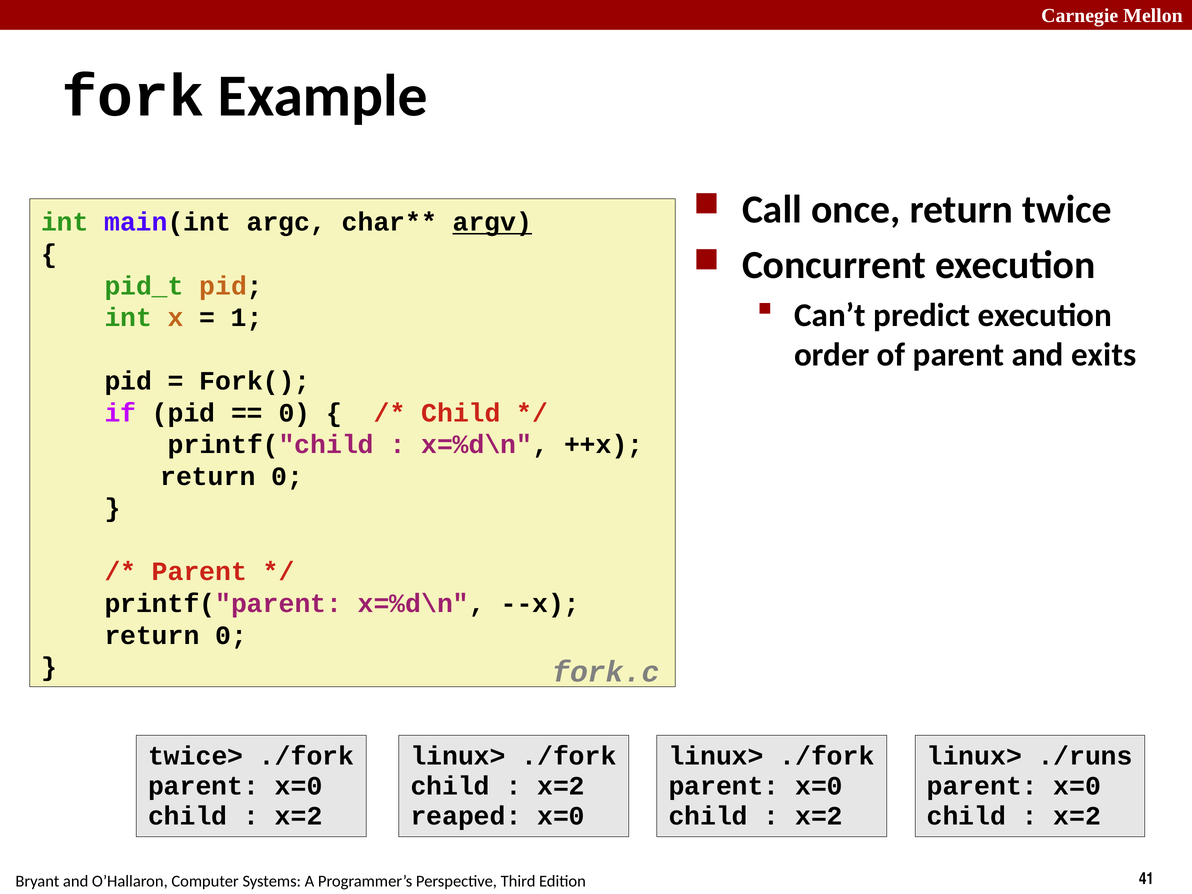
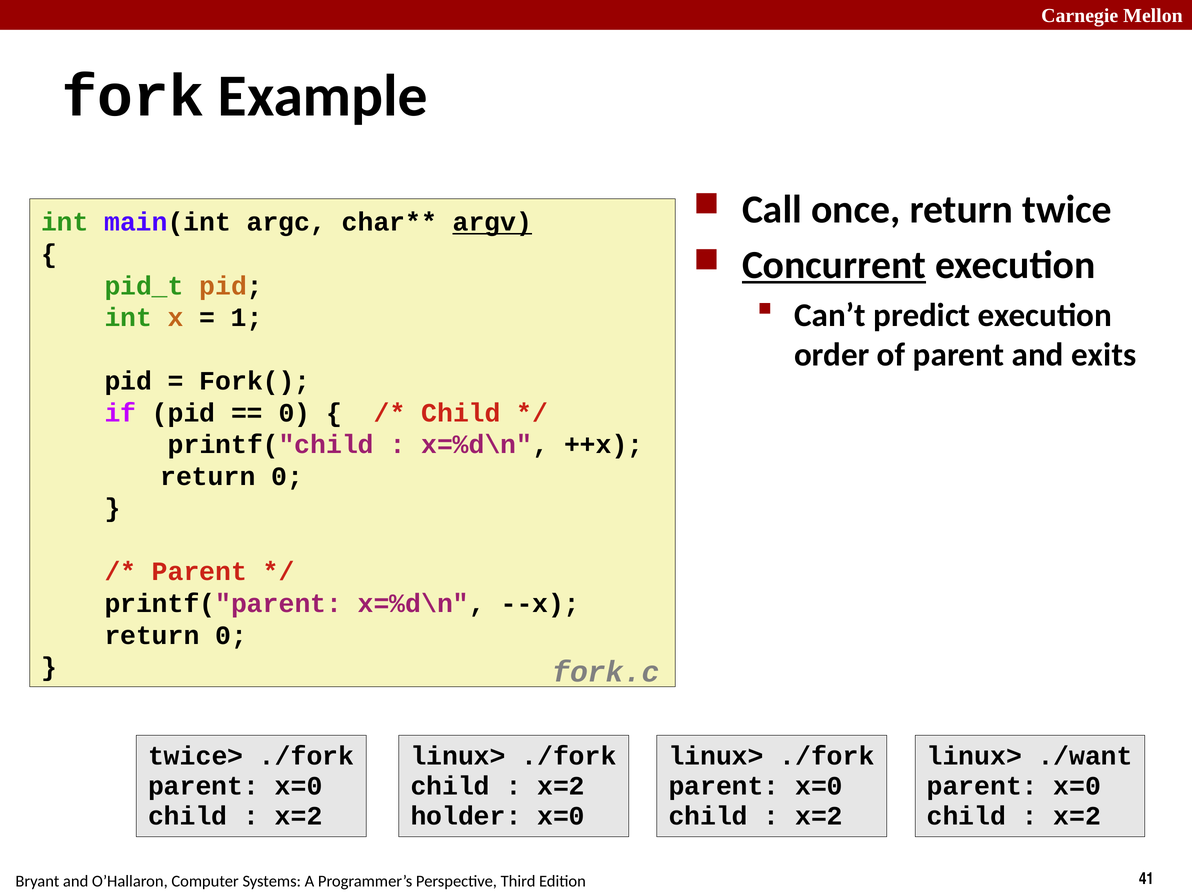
Concurrent underline: none -> present
./runs: ./runs -> ./want
reaped: reaped -> holder
